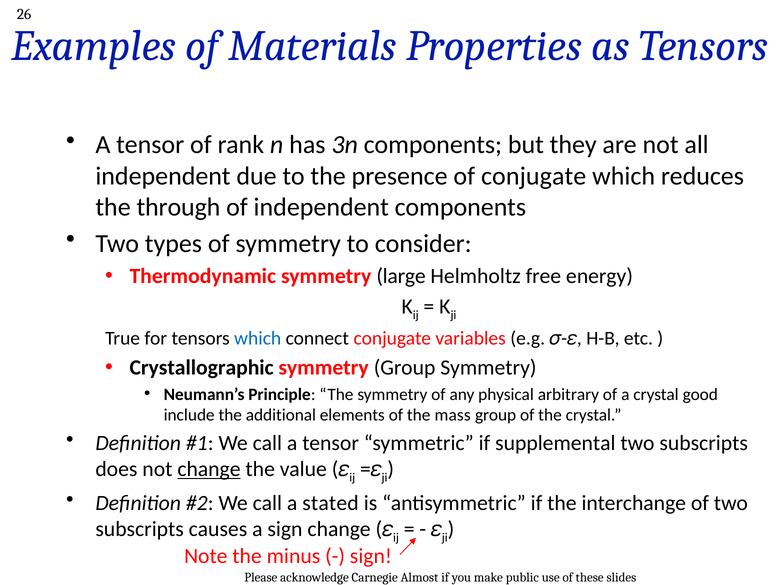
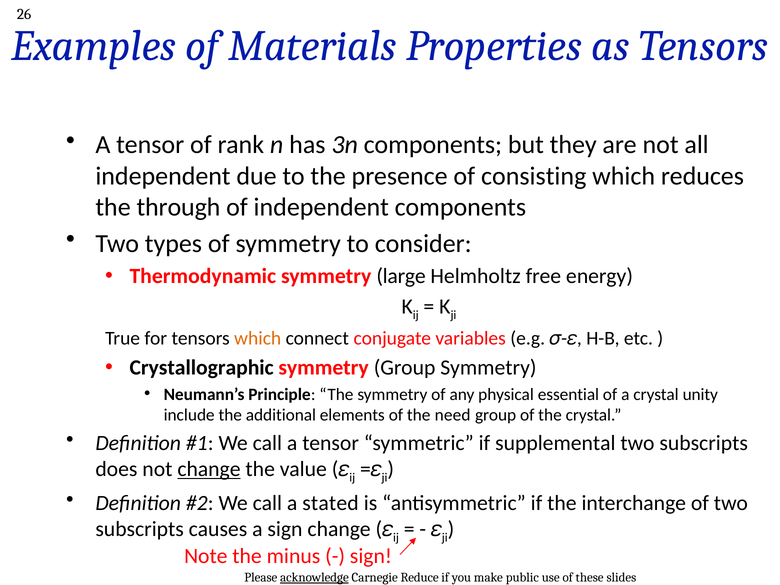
of conjugate: conjugate -> consisting
which at (258, 339) colour: blue -> orange
arbitrary: arbitrary -> essential
good: good -> unity
mass: mass -> need
acknowledge underline: none -> present
Almost: Almost -> Reduce
